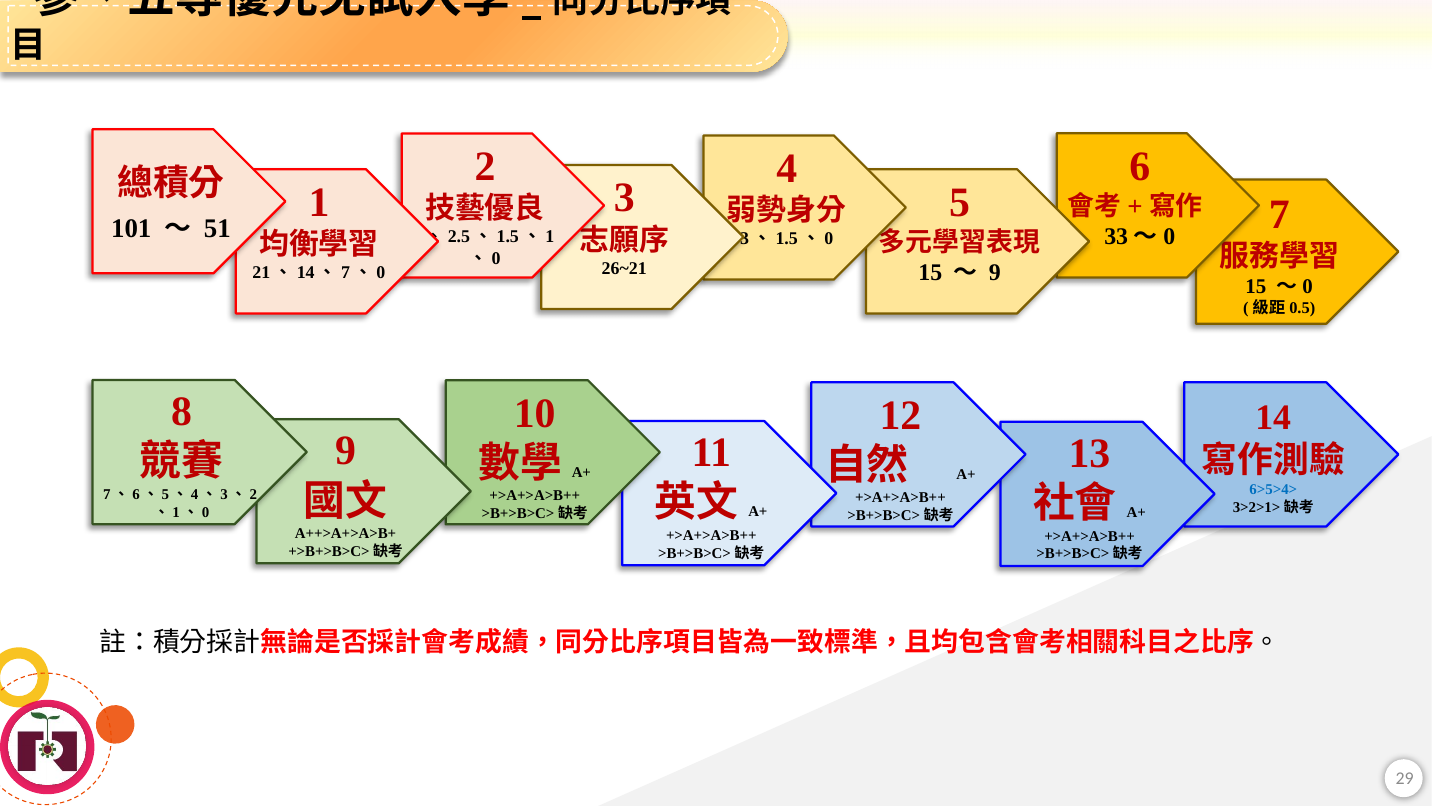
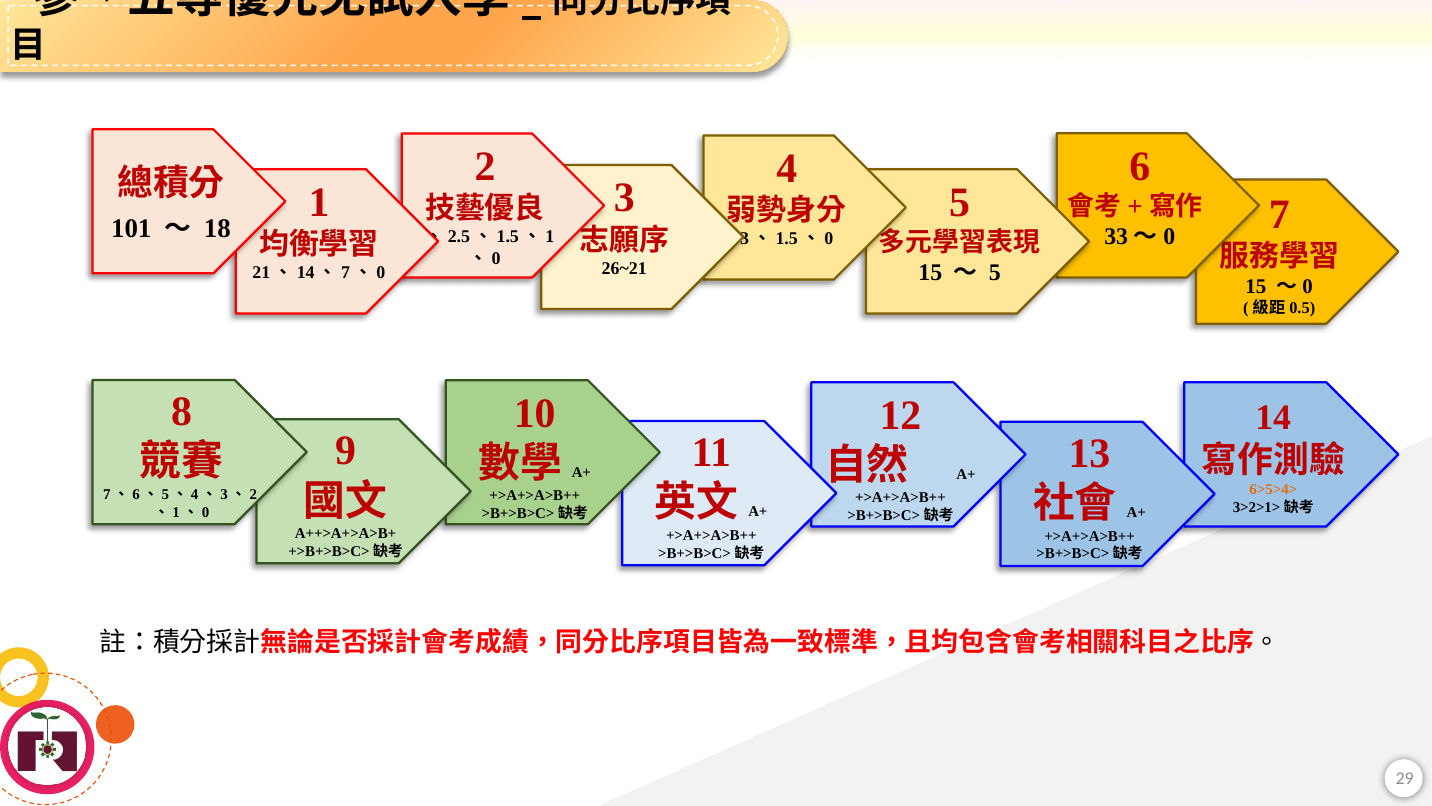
51: 51 -> 18
9 at (995, 273): 9 -> 5
6>5>4> colour: blue -> orange
